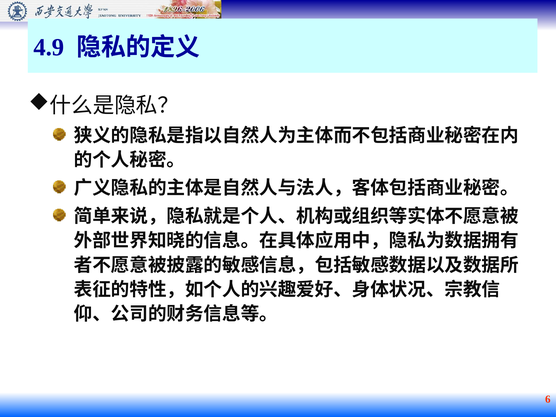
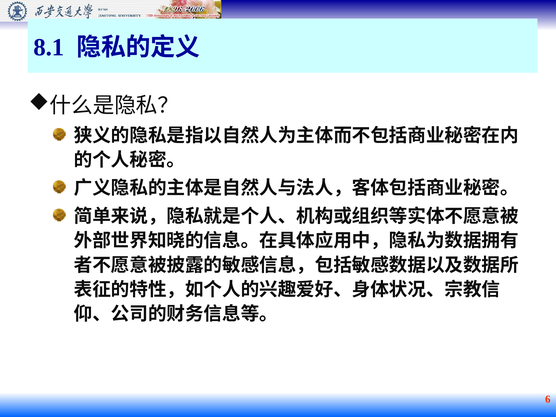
4.9: 4.9 -> 8.1
